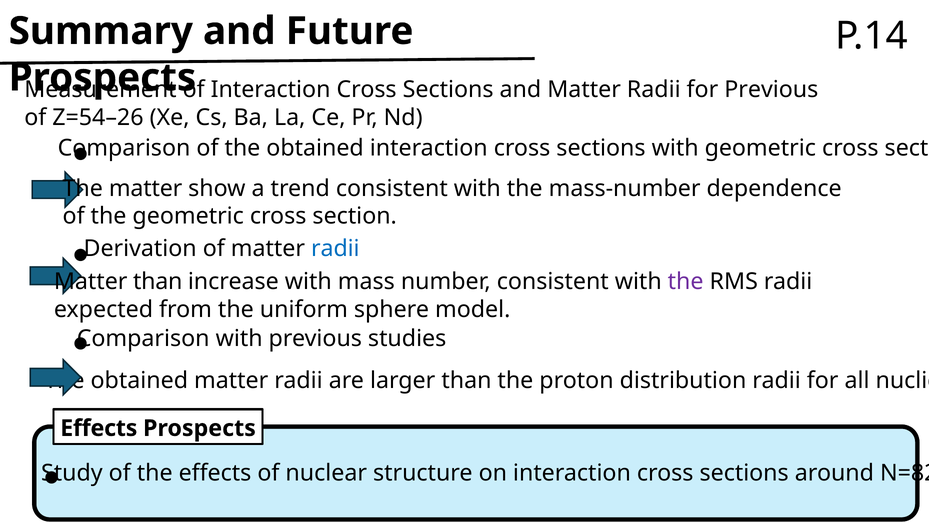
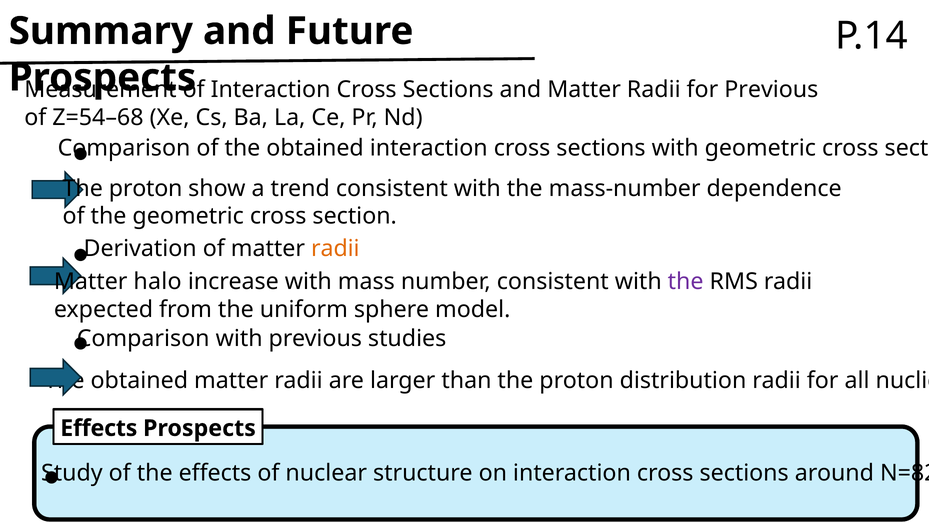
Z=54–26: Z=54–26 -> Z=54–68
matter at (146, 188): matter -> proton
radii at (335, 248) colour: blue -> orange
than at (158, 281): than -> halo
